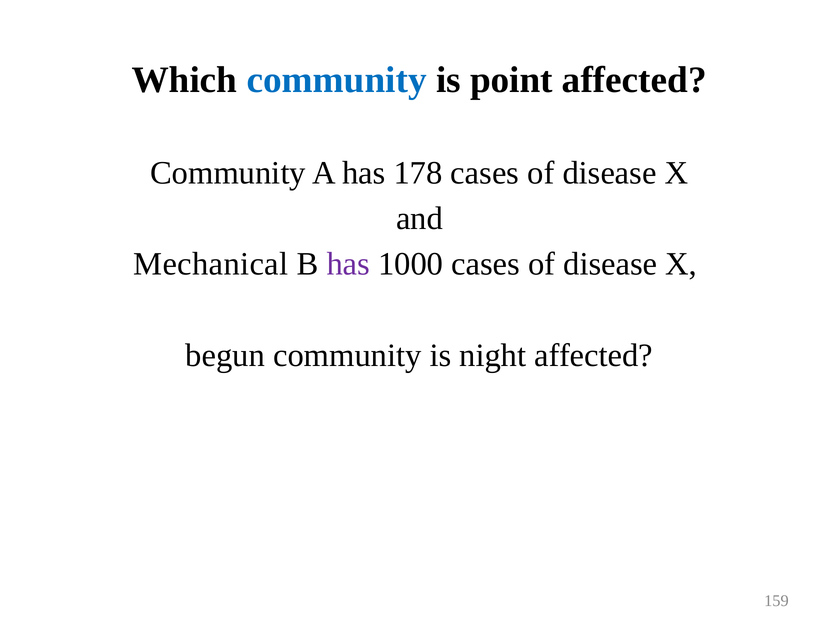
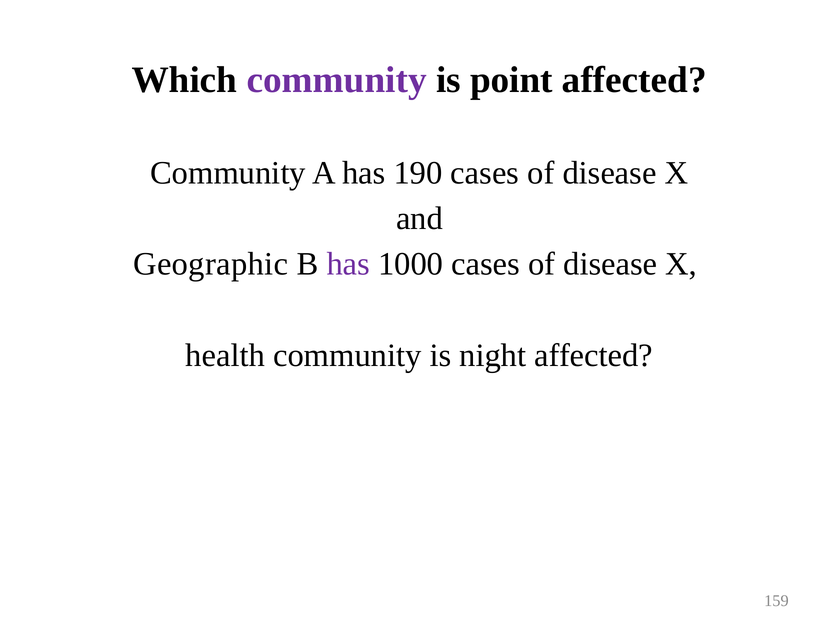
community at (337, 80) colour: blue -> purple
178: 178 -> 190
Mechanical: Mechanical -> Geographic
begun: begun -> health
